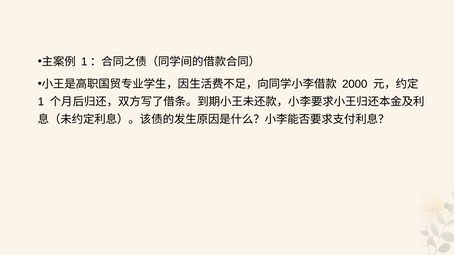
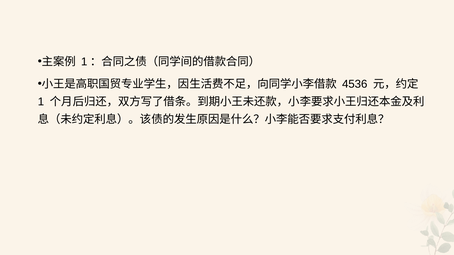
2000: 2000 -> 4536
